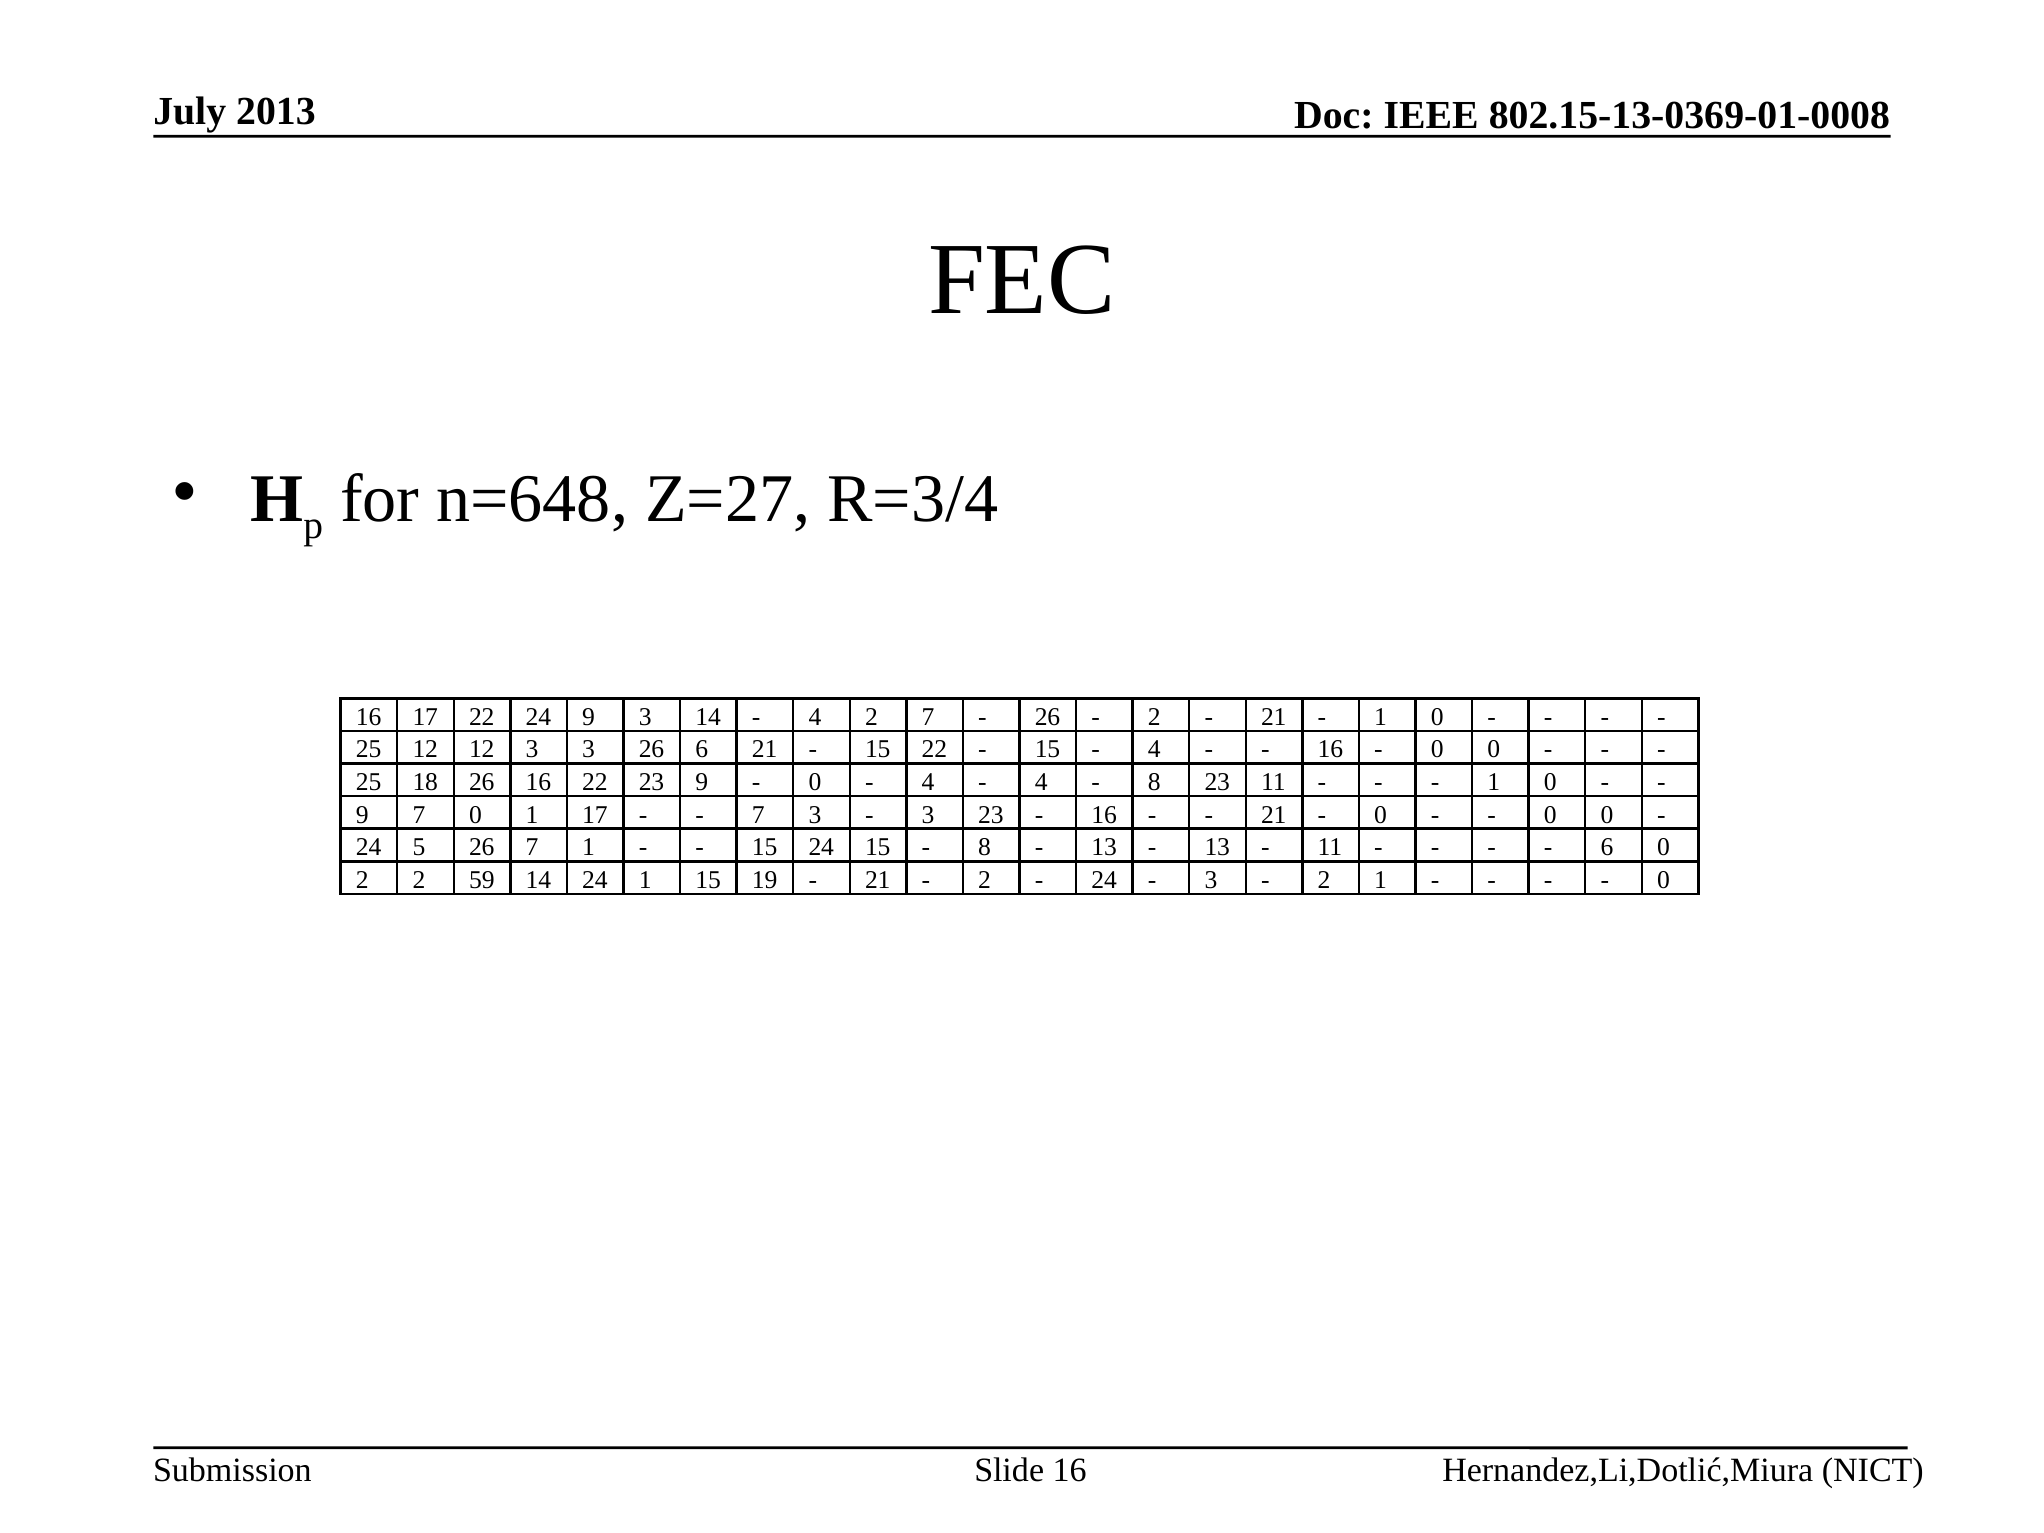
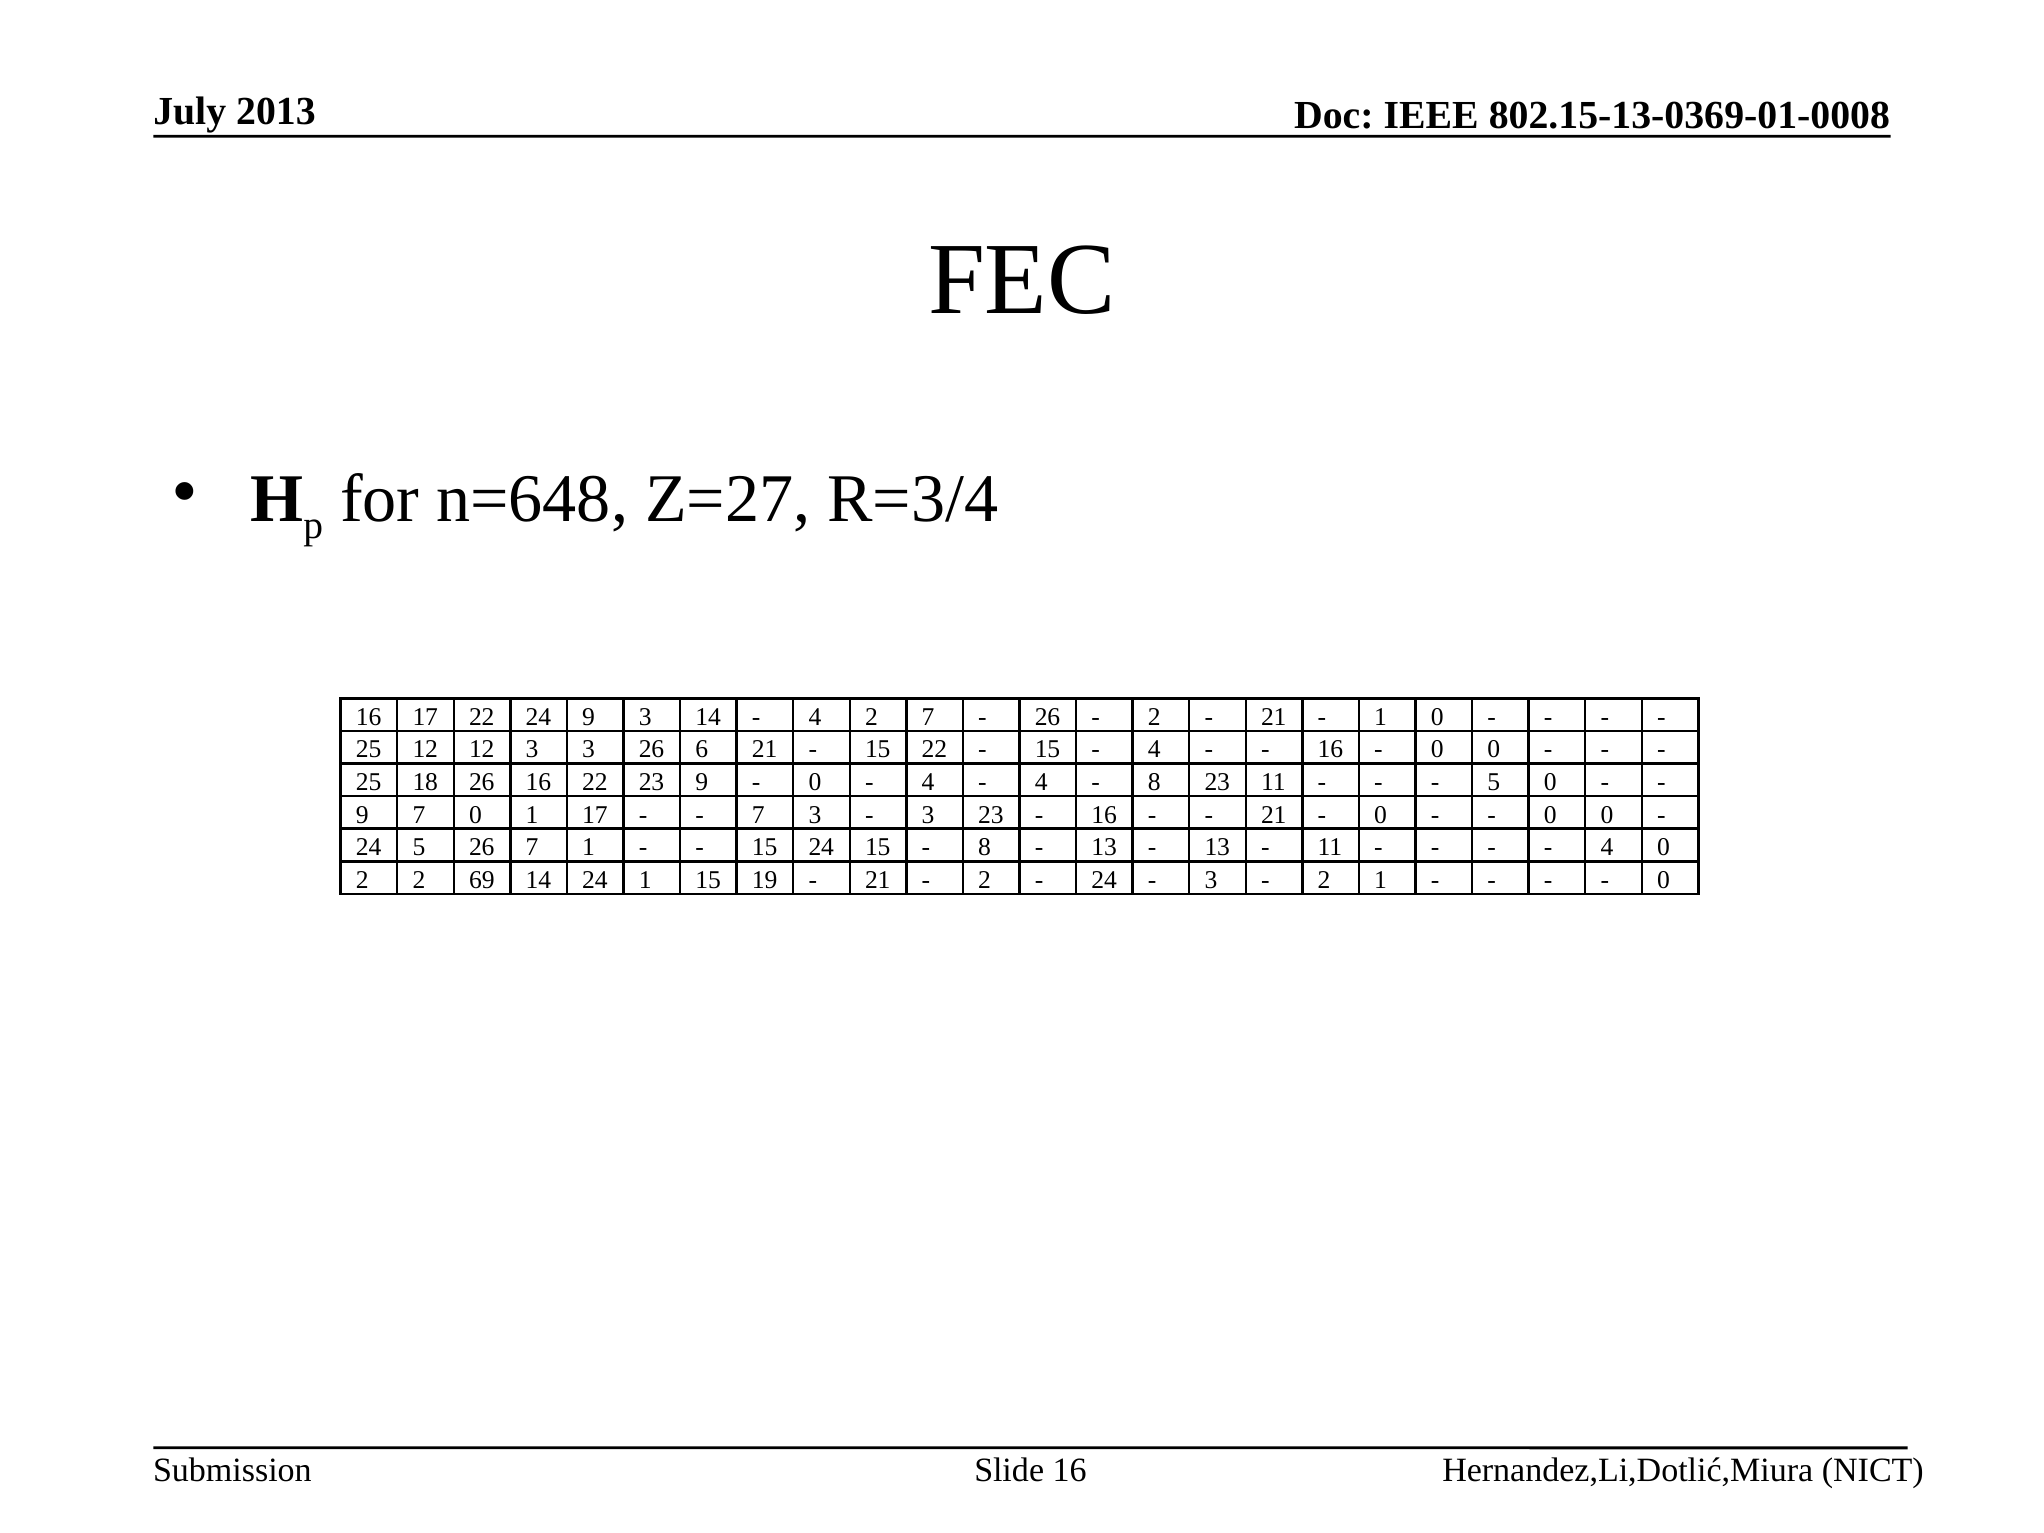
1 at (1494, 782): 1 -> 5
6 at (1607, 847): 6 -> 4
59: 59 -> 69
